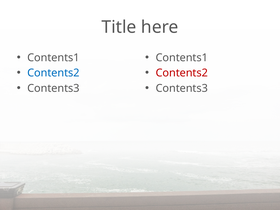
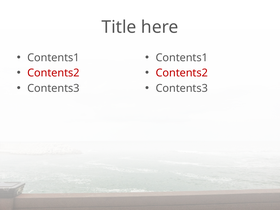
Contents2 at (53, 73) colour: blue -> red
